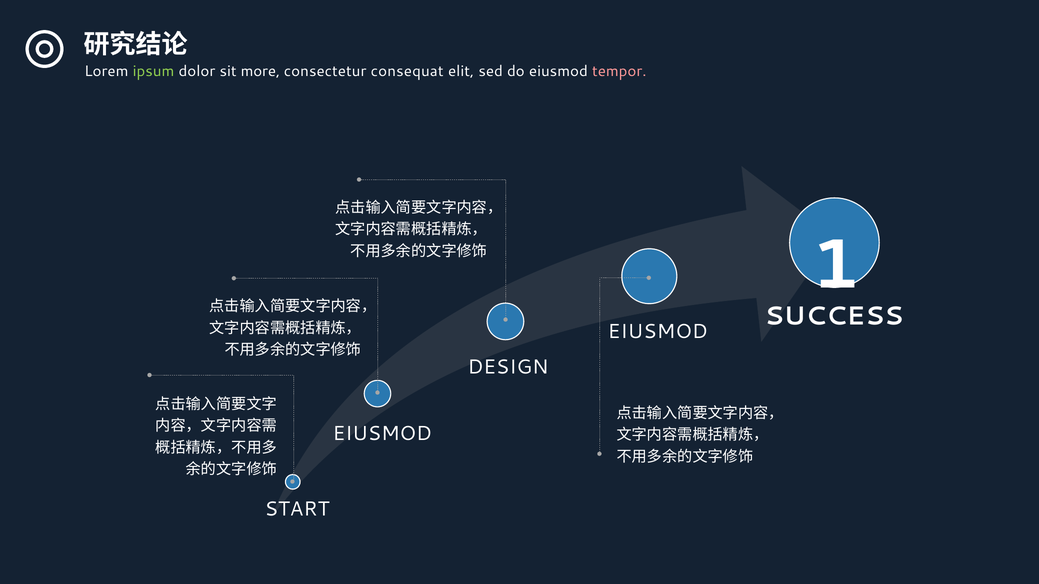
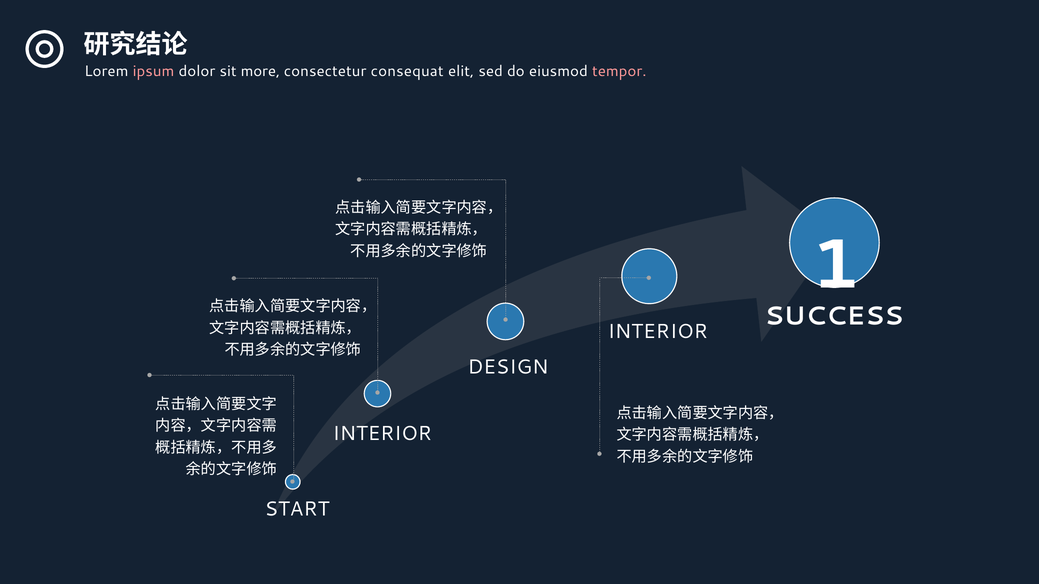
ipsum colour: light green -> pink
EIUSMOD at (658, 332): EIUSMOD -> INTERIOR
EIUSMOD at (382, 434): EIUSMOD -> INTERIOR
